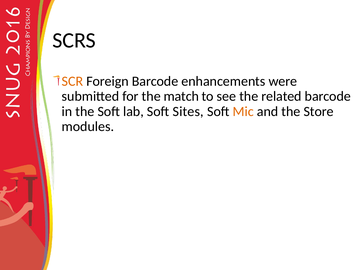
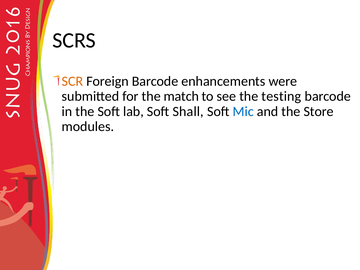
related: related -> testing
Sites: Sites -> Shall
Mic colour: orange -> blue
